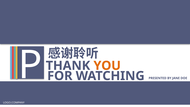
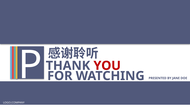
YOU colour: orange -> red
